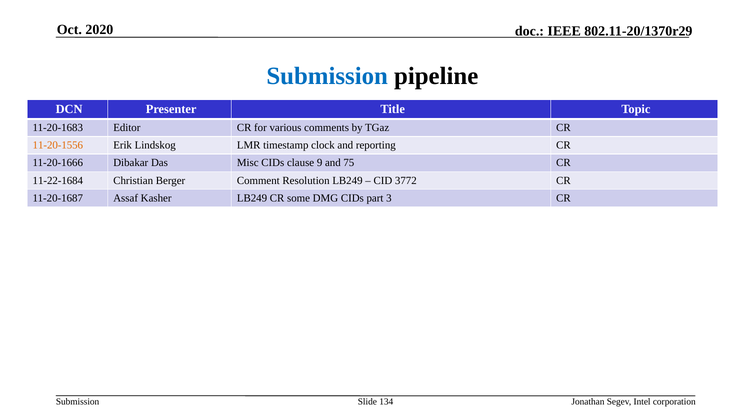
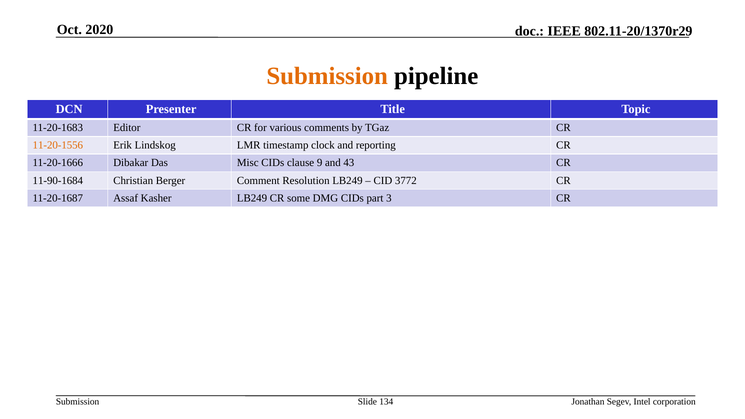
Submission at (327, 76) colour: blue -> orange
75: 75 -> 43
11-22-1684: 11-22-1684 -> 11-90-1684
